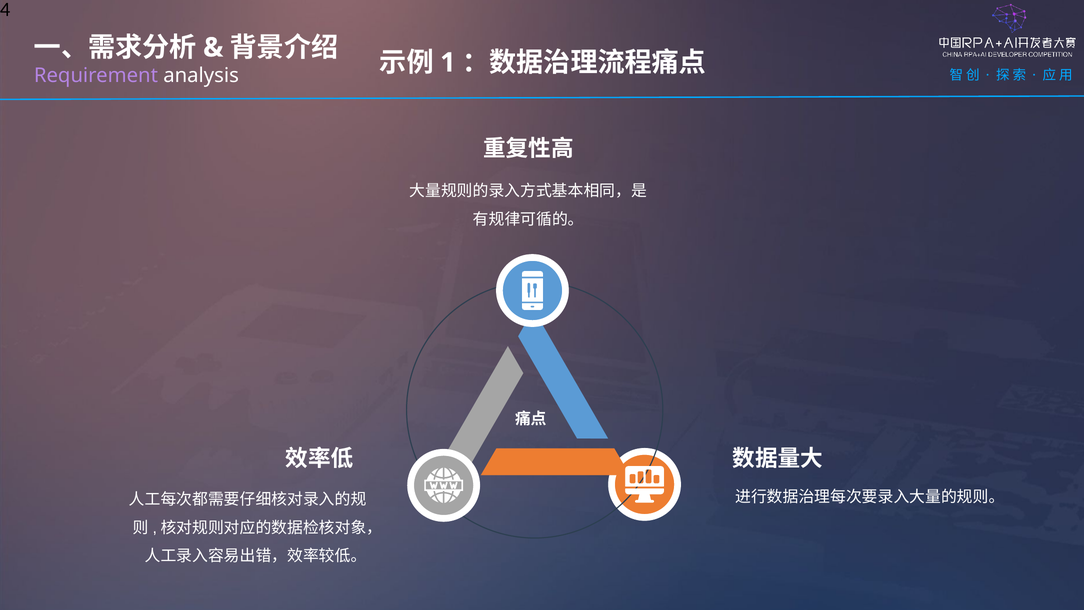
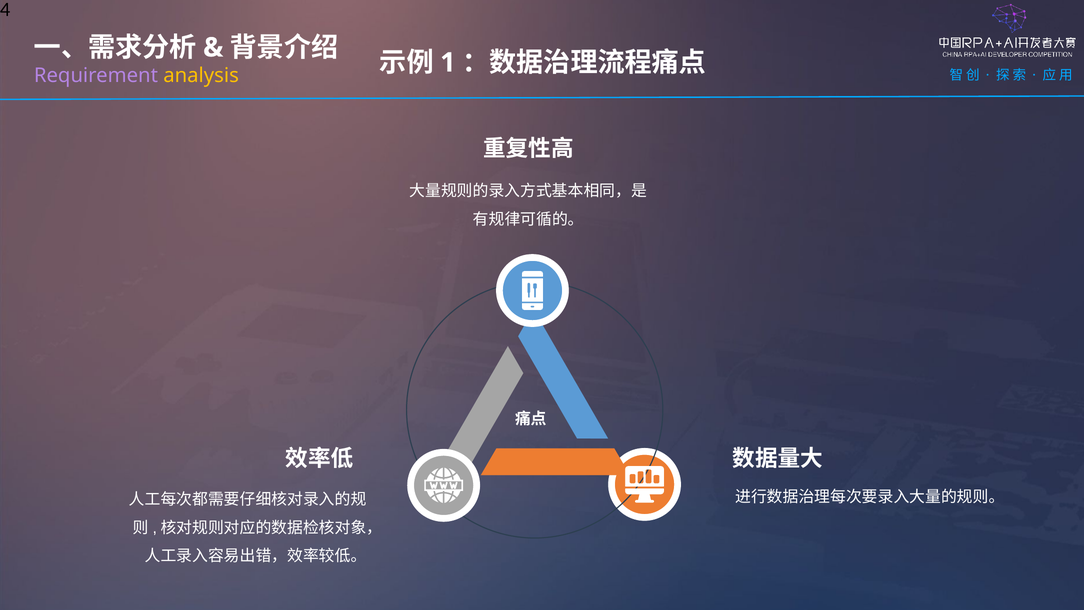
analysis colour: white -> yellow
